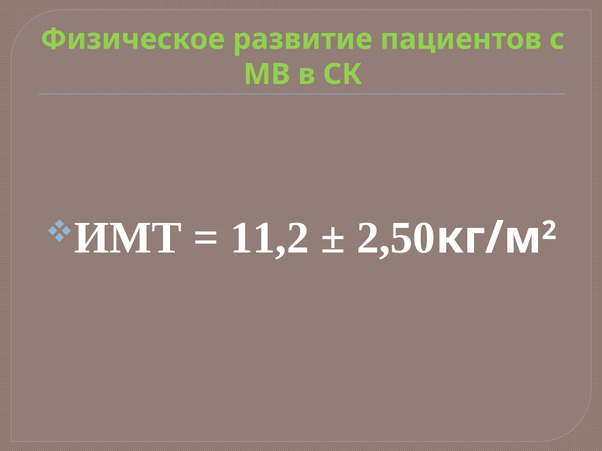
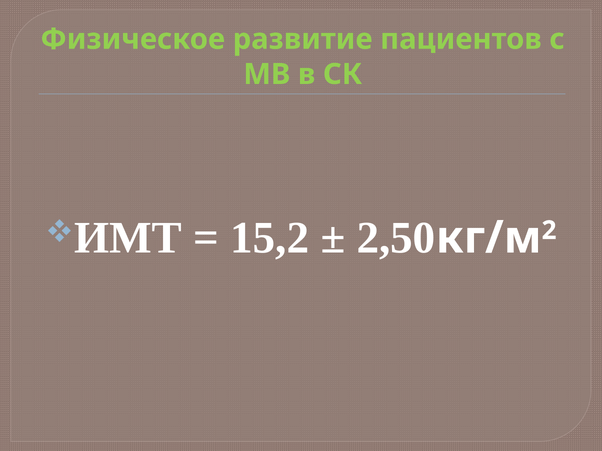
11,2: 11,2 -> 15,2
